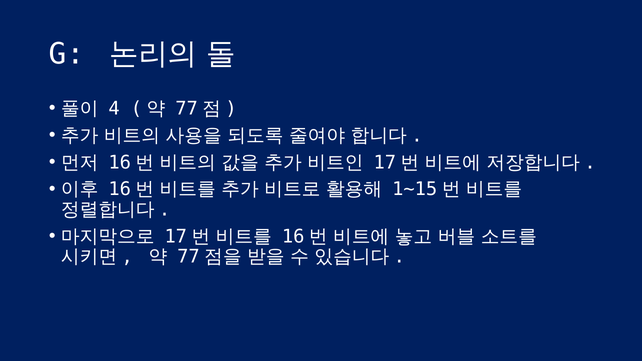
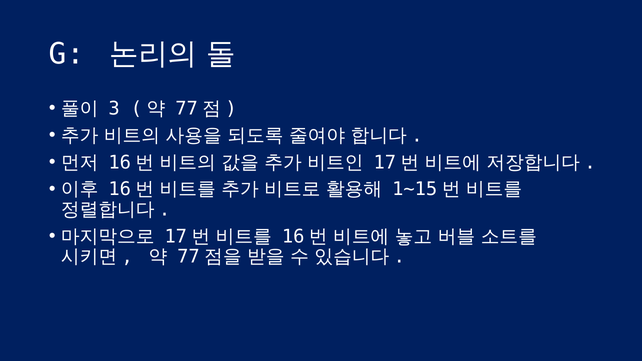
4: 4 -> 3
